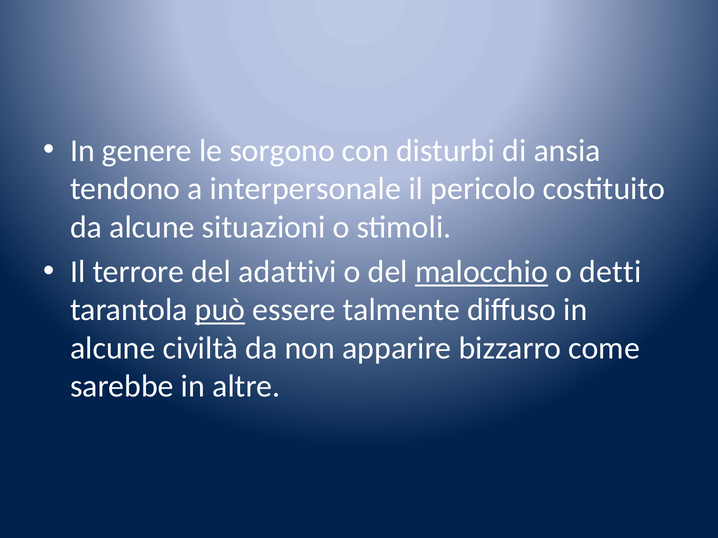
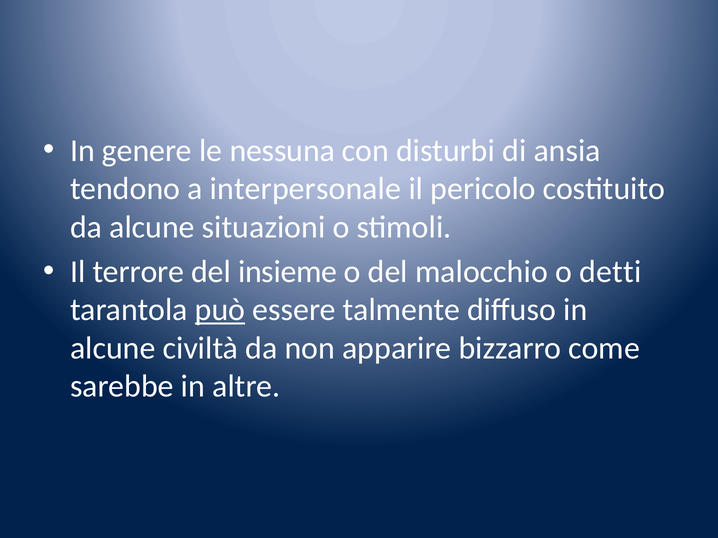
sorgono: sorgono -> nessuna
adattivi: adattivi -> insieme
malocchio underline: present -> none
